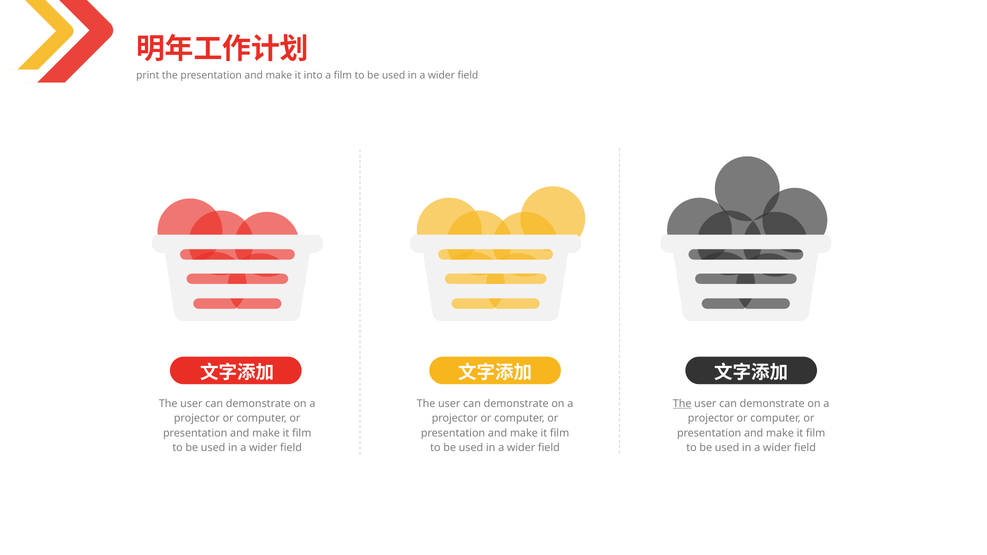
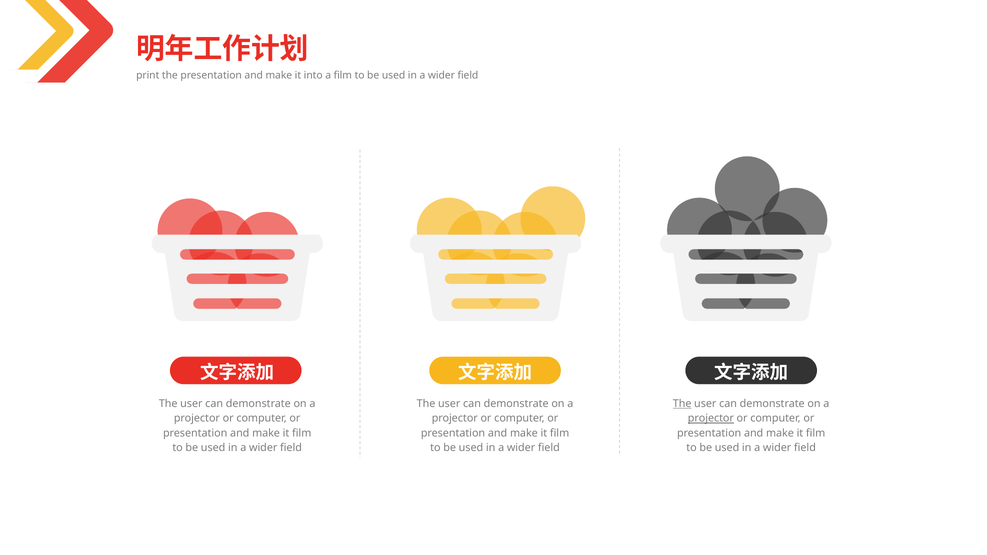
projector at (711, 419) underline: none -> present
